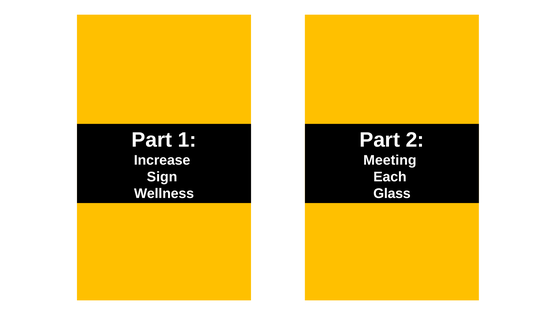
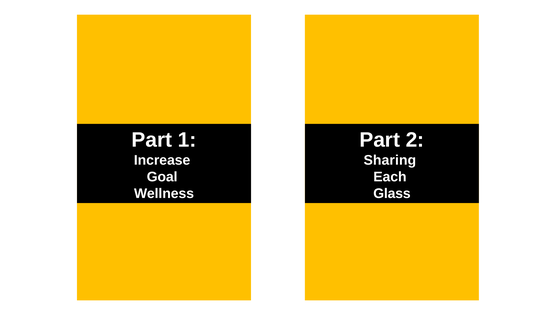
Meeting: Meeting -> Sharing
Sign: Sign -> Goal
